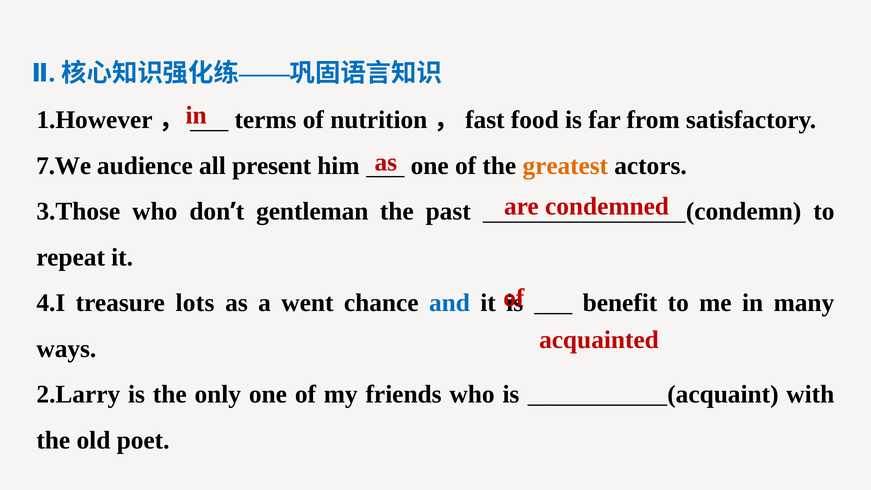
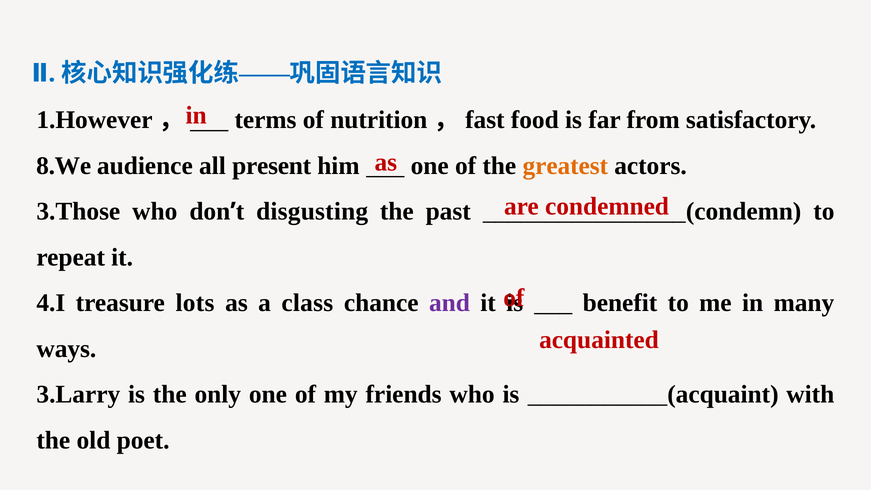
7.We: 7.We -> 8.We
gentleman: gentleman -> disgusting
went: went -> class
and colour: blue -> purple
2.Larry: 2.Larry -> 3.Larry
